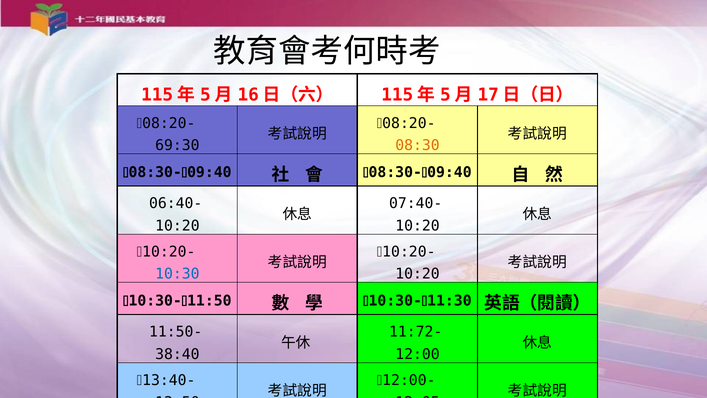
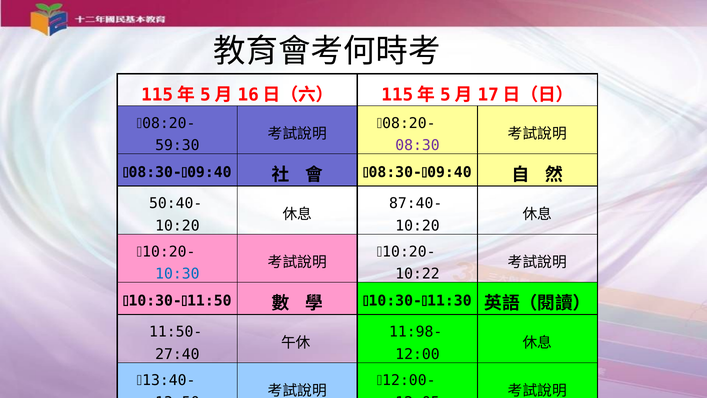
69:30: 69:30 -> 59:30
08:30 colour: orange -> purple
06:40-: 06:40- -> 50:40-
07:40-: 07:40- -> 87:40-
10:20 at (417, 274): 10:20 -> 10:22
11:72-: 11:72- -> 11:98-
38:40: 38:40 -> 27:40
